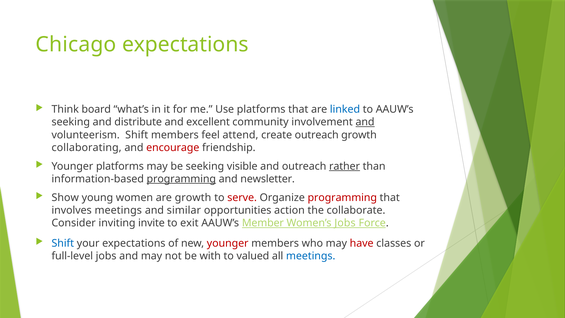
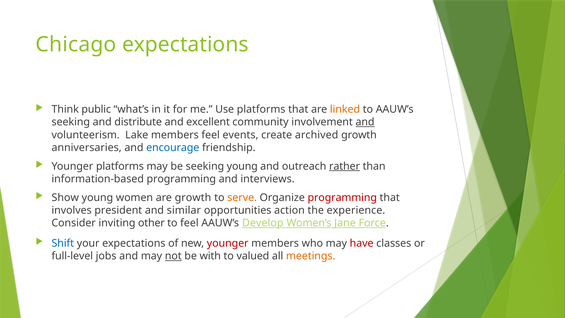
board: board -> public
linked colour: blue -> orange
volunteerism Shift: Shift -> Lake
attend: attend -> events
create outreach: outreach -> archived
collaborating: collaborating -> anniversaries
encourage colour: red -> blue
seeking visible: visible -> young
programming at (181, 179) underline: present -> none
newsletter: newsletter -> interviews
serve colour: red -> orange
involves meetings: meetings -> president
collaborate: collaborate -> experience
invite: invite -> other
to exit: exit -> feel
Member: Member -> Develop
Women’s Jobs: Jobs -> Jane
not underline: none -> present
meetings at (311, 256) colour: blue -> orange
